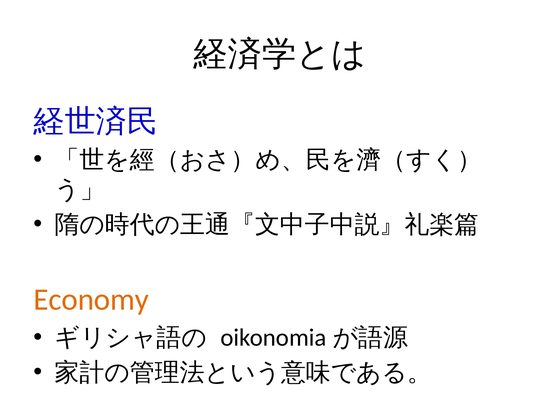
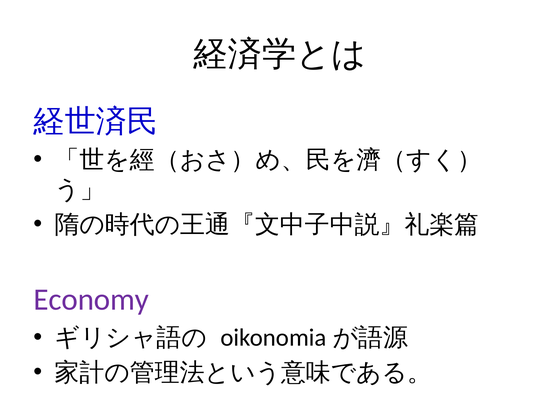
Economy colour: orange -> purple
